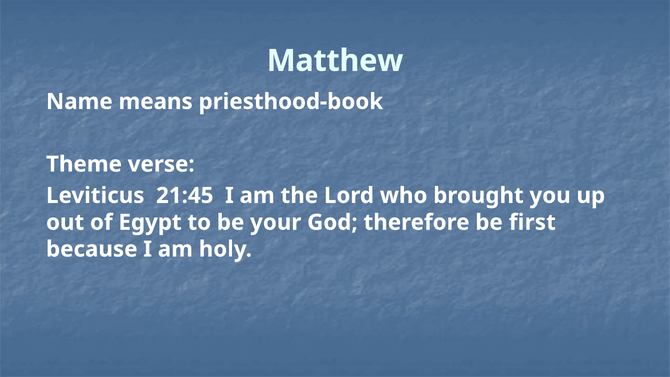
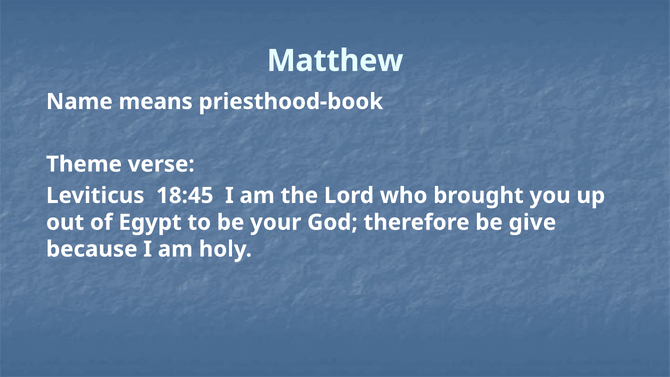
21:45: 21:45 -> 18:45
first: first -> give
